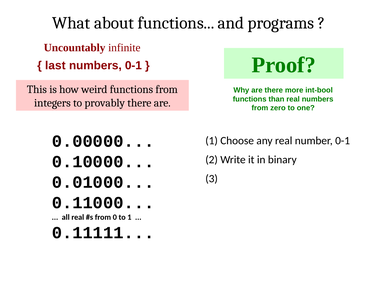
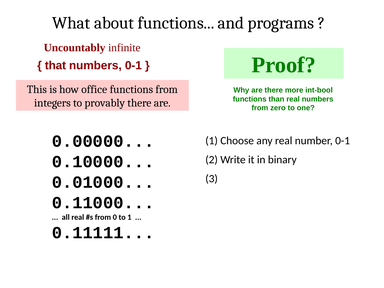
last: last -> that
weird: weird -> office
